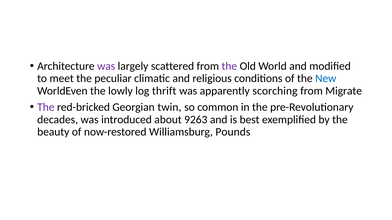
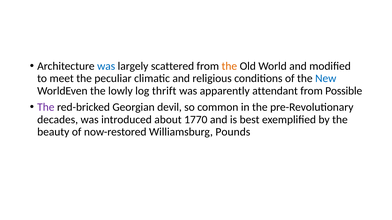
was at (106, 66) colour: purple -> blue
the at (229, 66) colour: purple -> orange
scorching: scorching -> attendant
Migrate: Migrate -> Possible
twin: twin -> devil
9263: 9263 -> 1770
